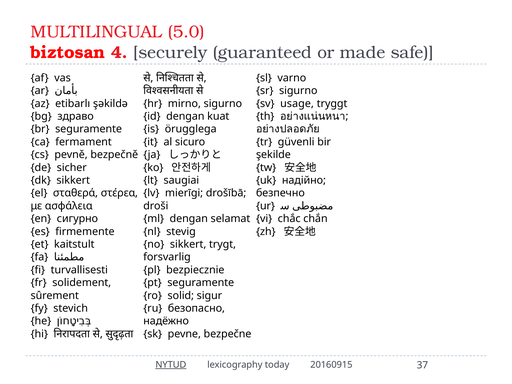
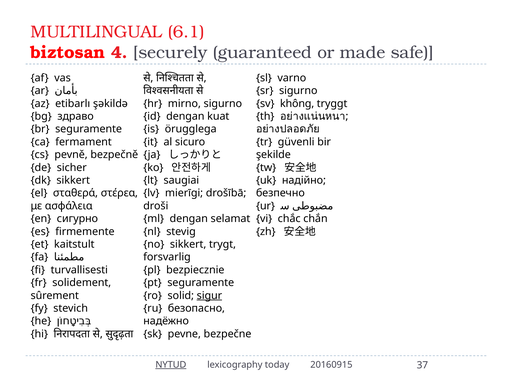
5.0: 5.0 -> 6.1
usage: usage -> không
sigur underline: none -> present
